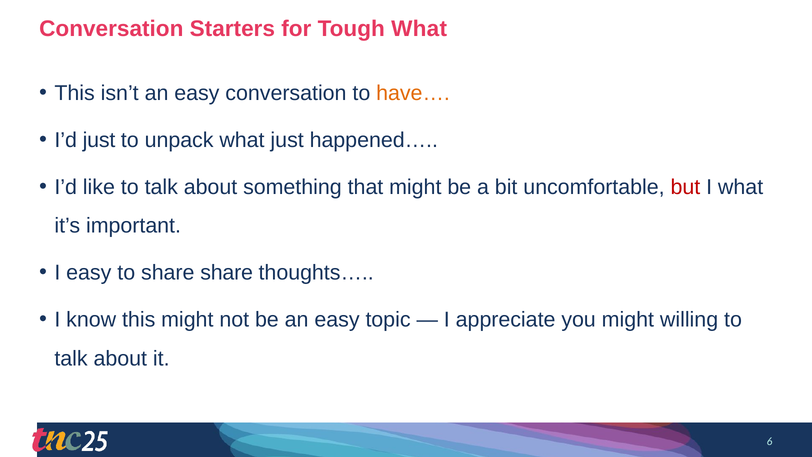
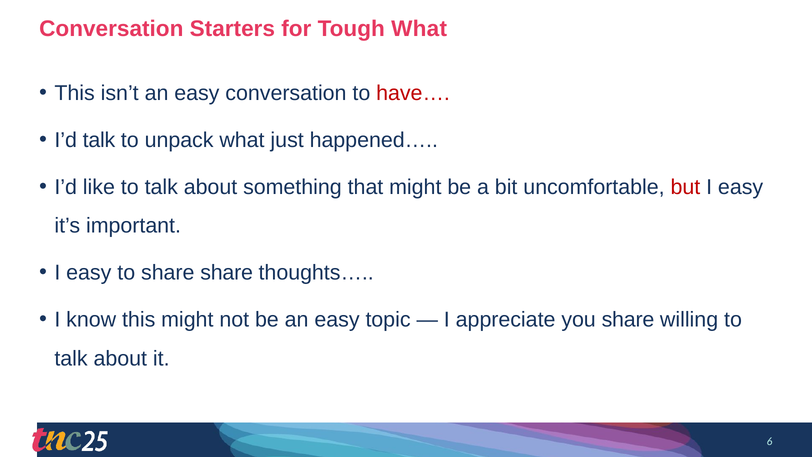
have… colour: orange -> red
I’d just: just -> talk
what at (741, 187): what -> easy
you might: might -> share
